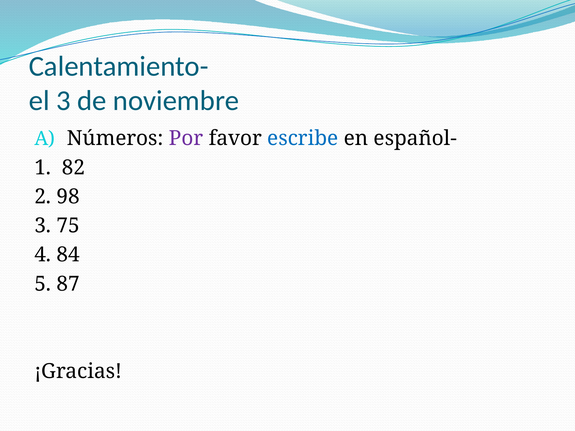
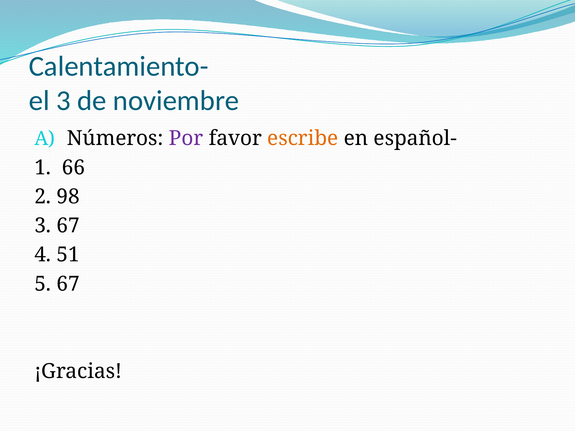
escribe colour: blue -> orange
82: 82 -> 66
3 75: 75 -> 67
84: 84 -> 51
5 87: 87 -> 67
